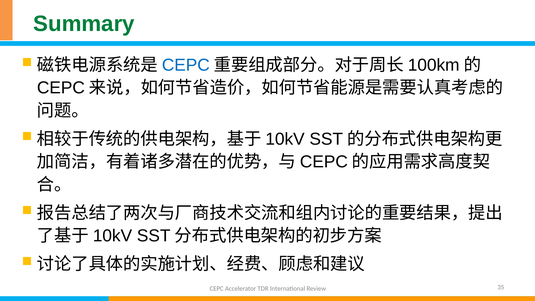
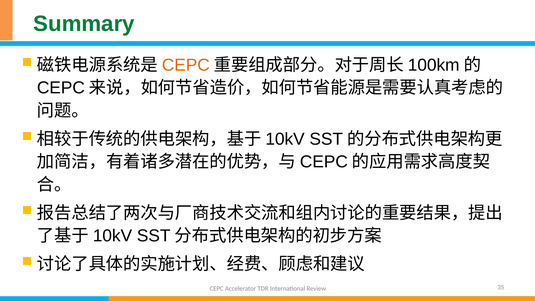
CEPC at (186, 65) colour: blue -> orange
